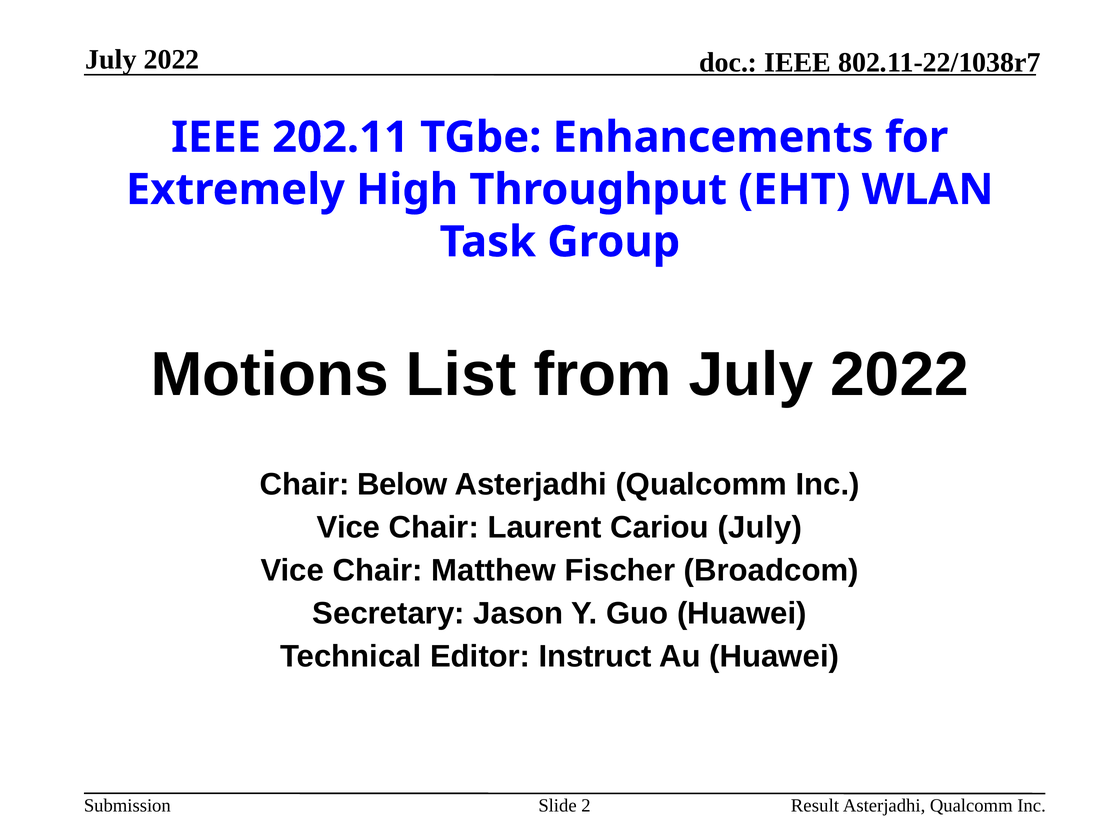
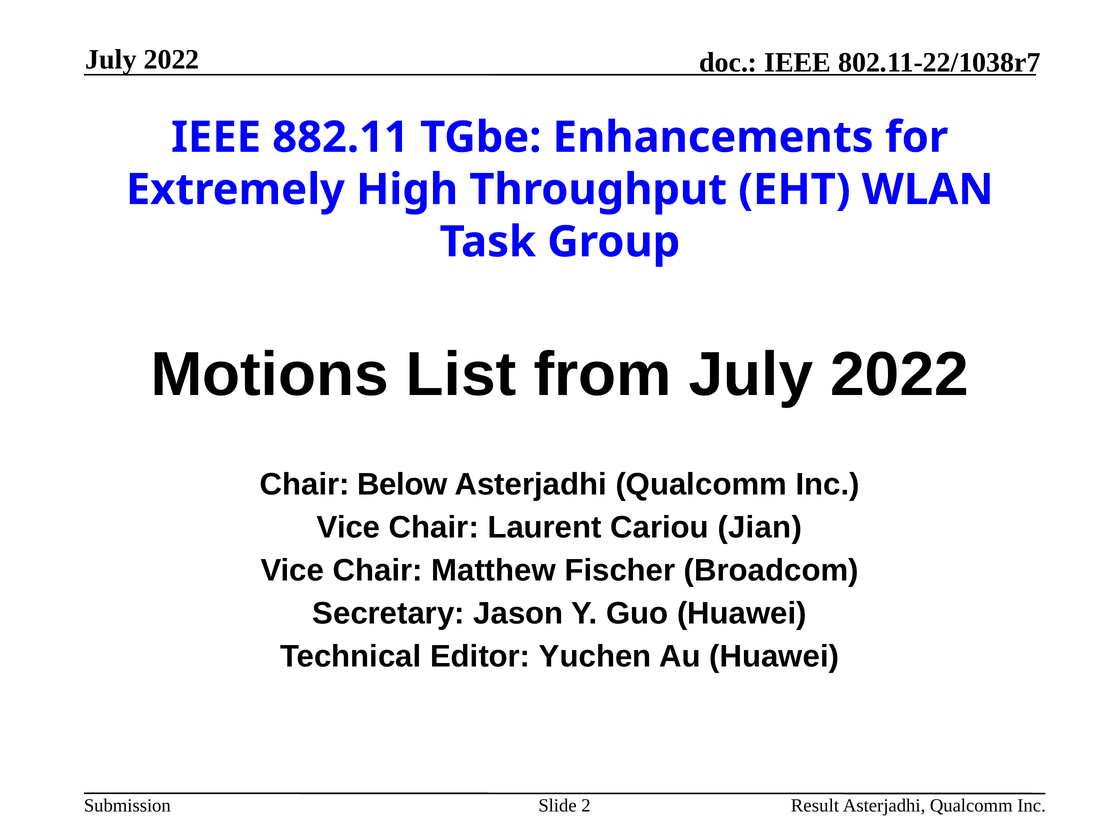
202.11: 202.11 -> 882.11
Cariou July: July -> Jian
Instruct: Instruct -> Yuchen
